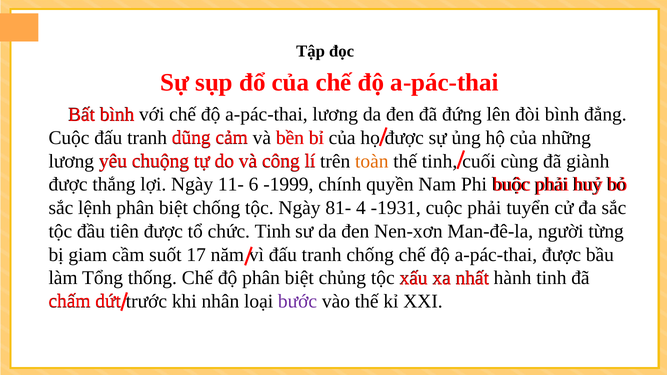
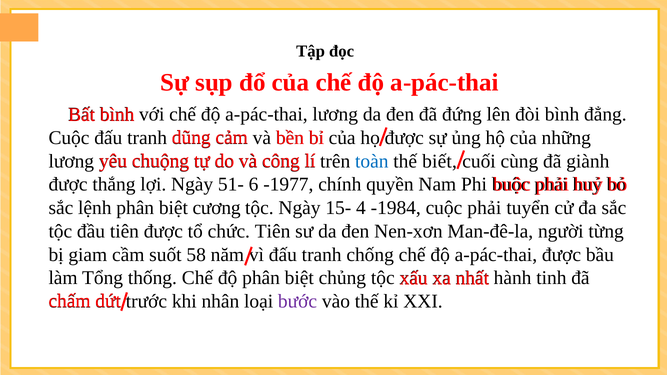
toàn colour: orange -> blue
thế tinh: tinh -> biết
11-: 11- -> 51-
-1999: -1999 -> -1977
biệt chống: chống -> cương
81-: 81- -> 15-
-1931: -1931 -> -1984
chức Tinh: Tinh -> Tiên
17: 17 -> 58
